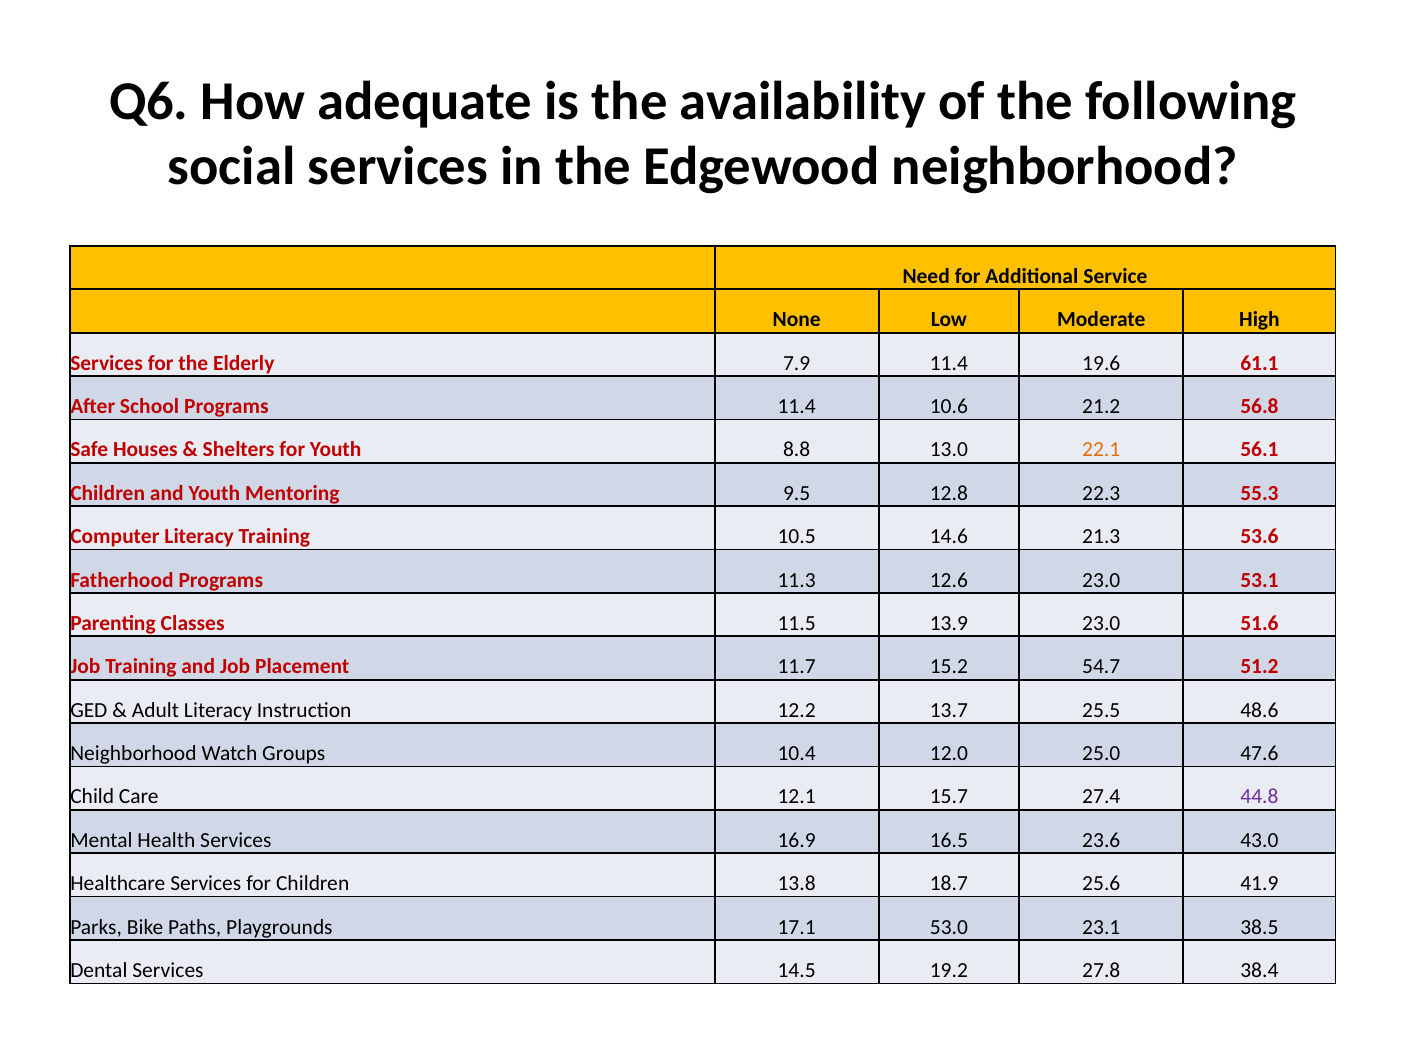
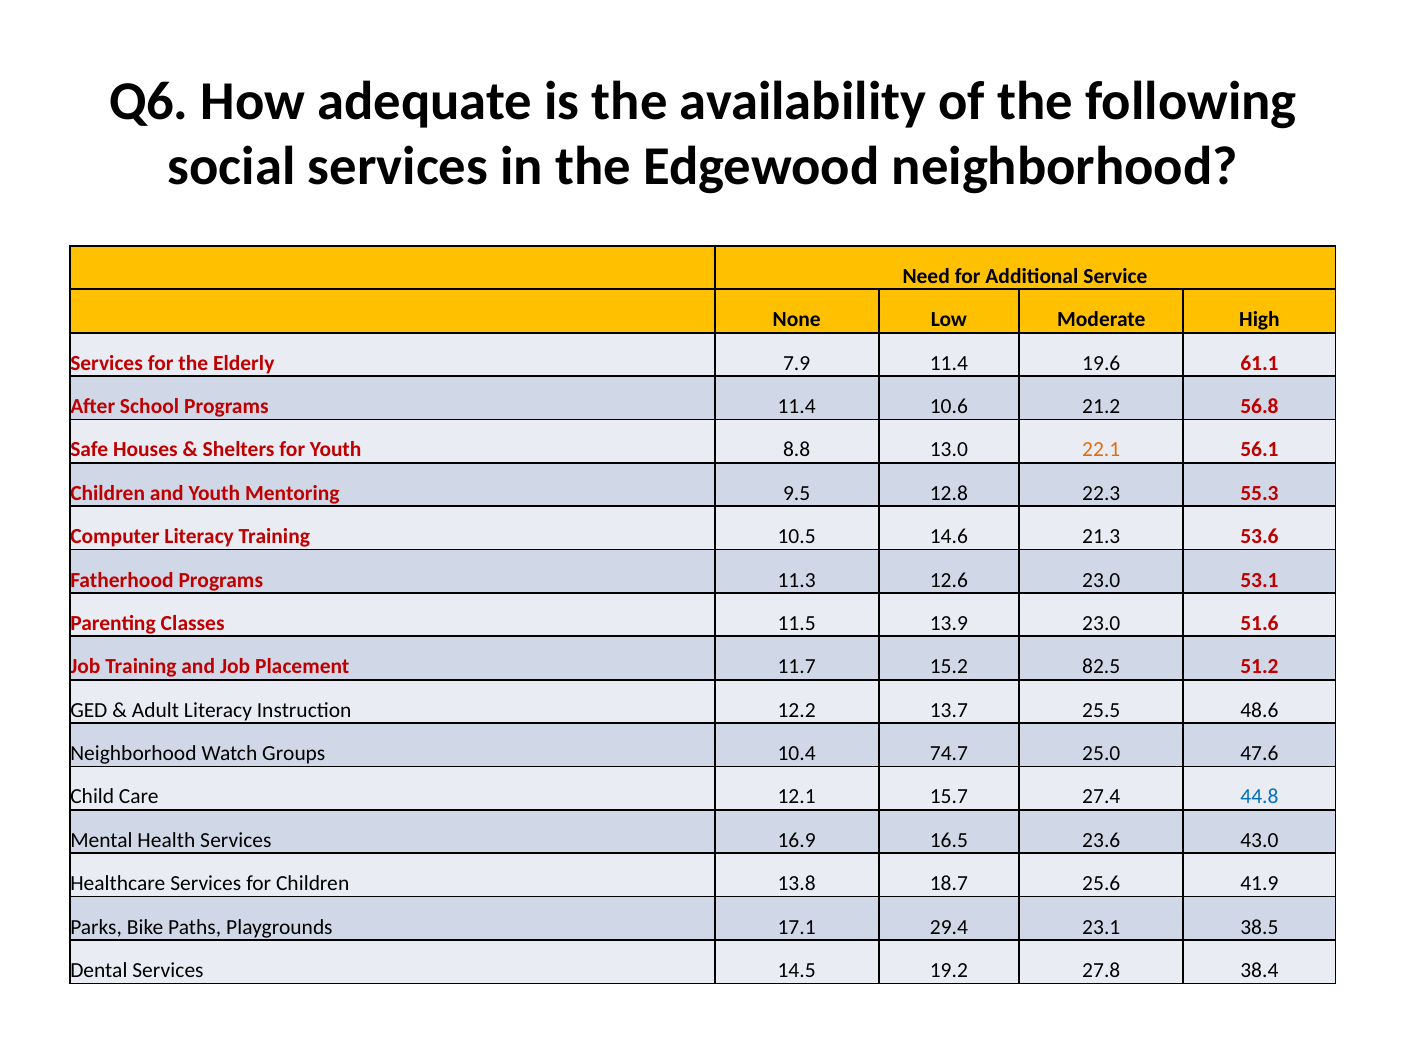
54.7: 54.7 -> 82.5
12.0: 12.0 -> 74.7
44.8 colour: purple -> blue
53.0: 53.0 -> 29.4
